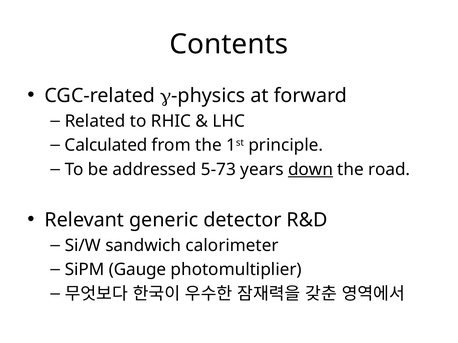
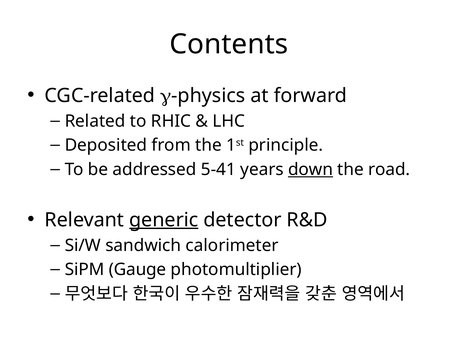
Calculated: Calculated -> Deposited
5-73: 5-73 -> 5-41
generic underline: none -> present
